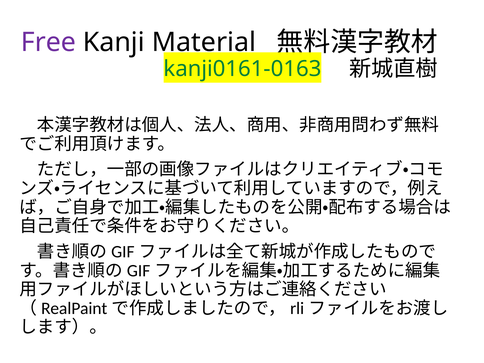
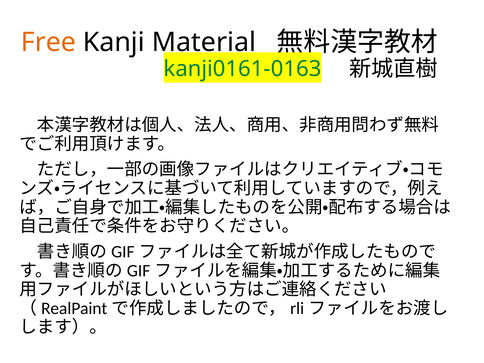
Free colour: purple -> orange
